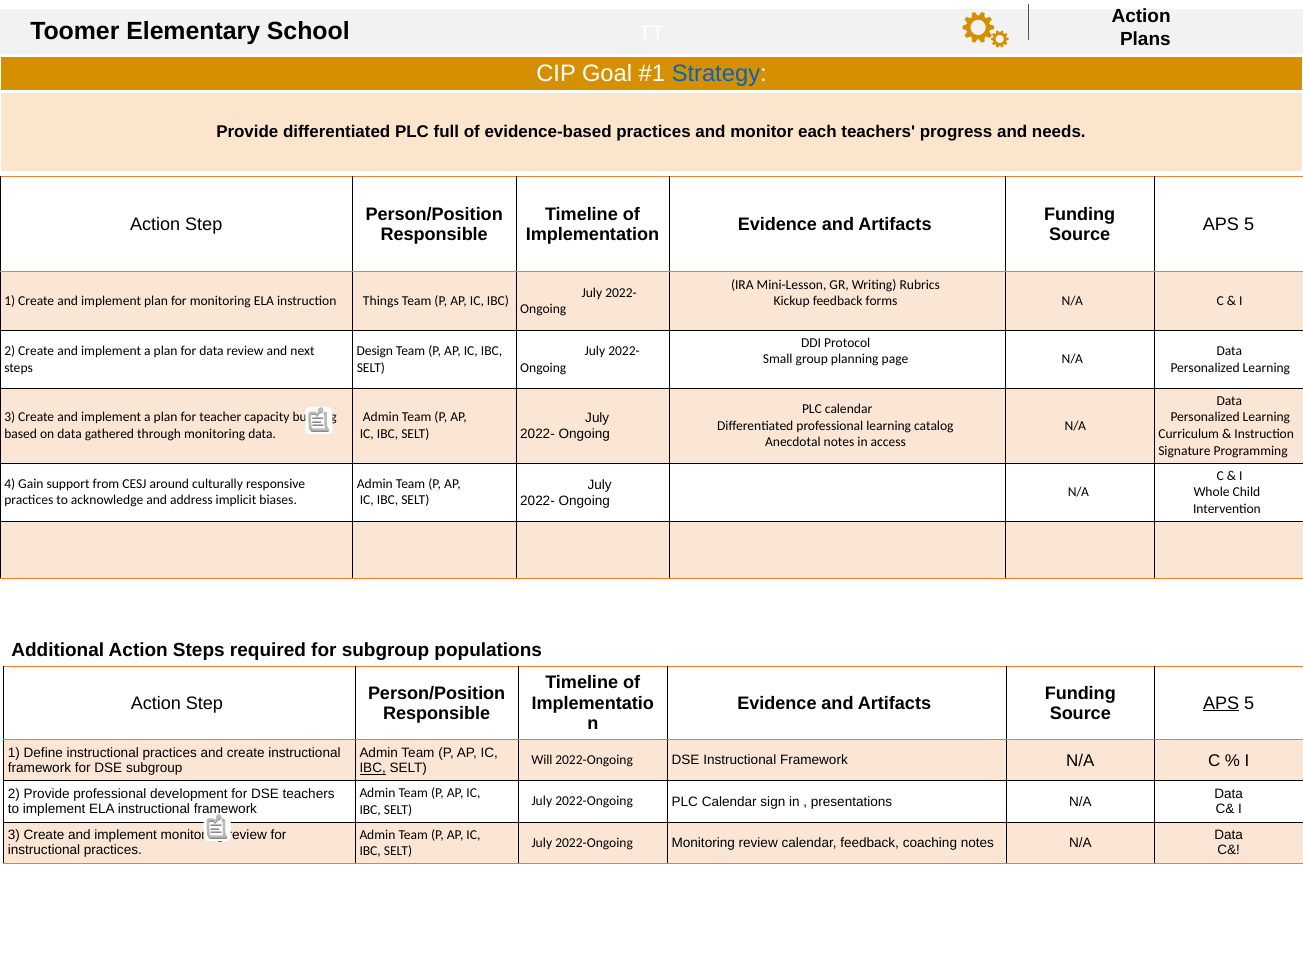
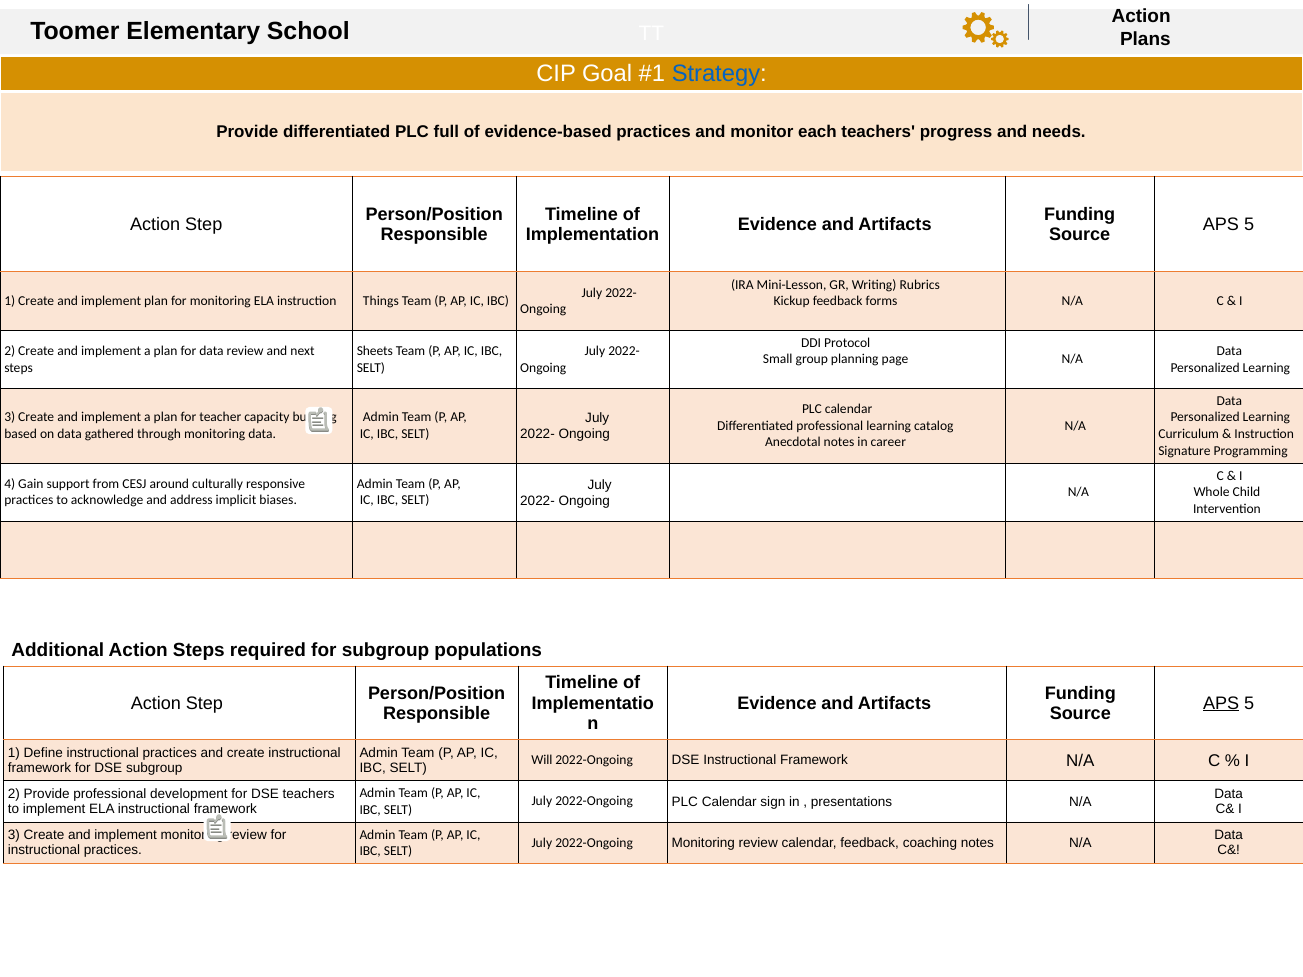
Design: Design -> Sheets
access: access -> career
IBC at (373, 768) underline: present -> none
